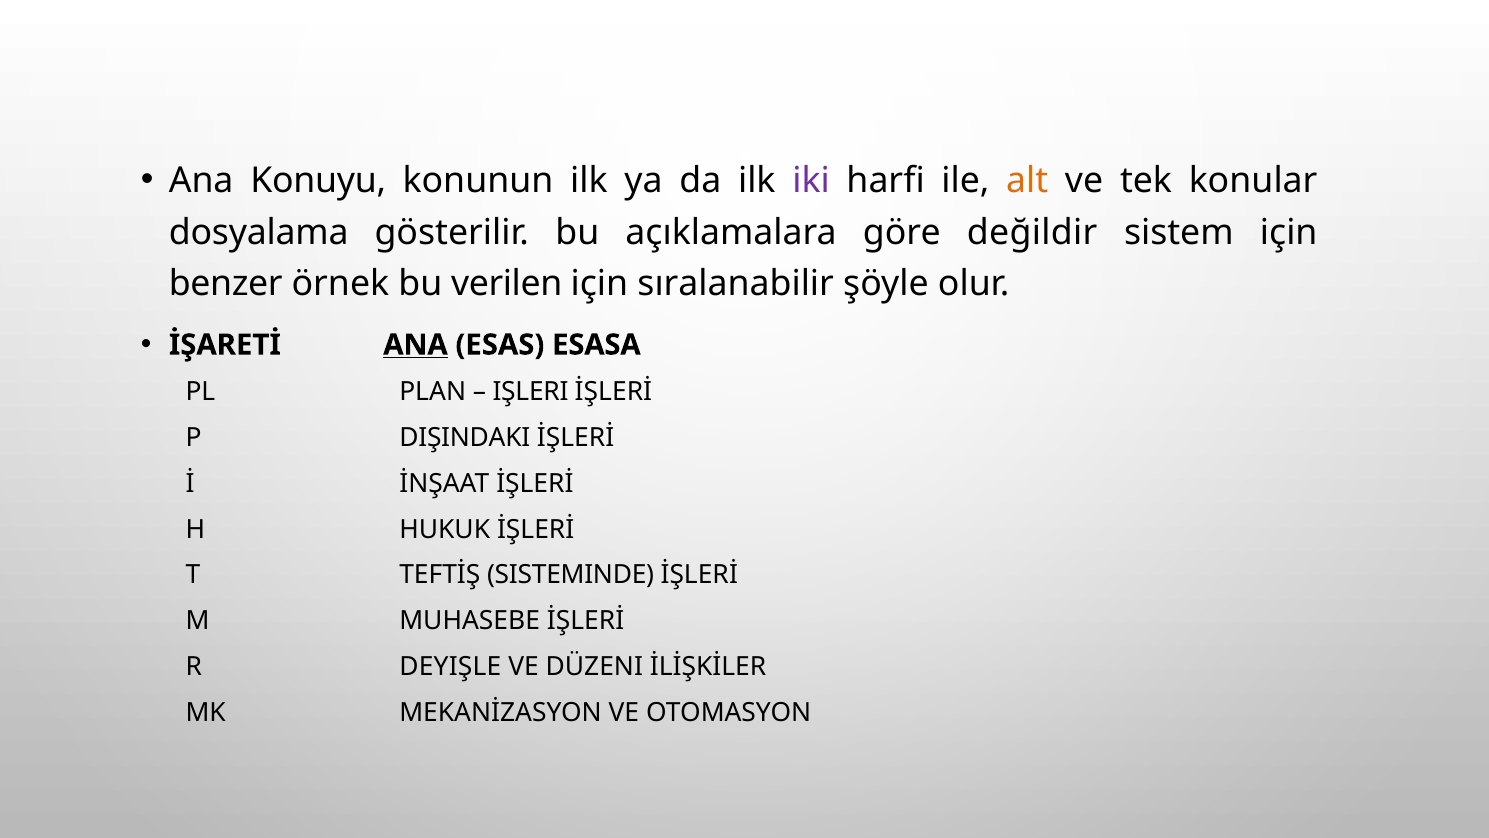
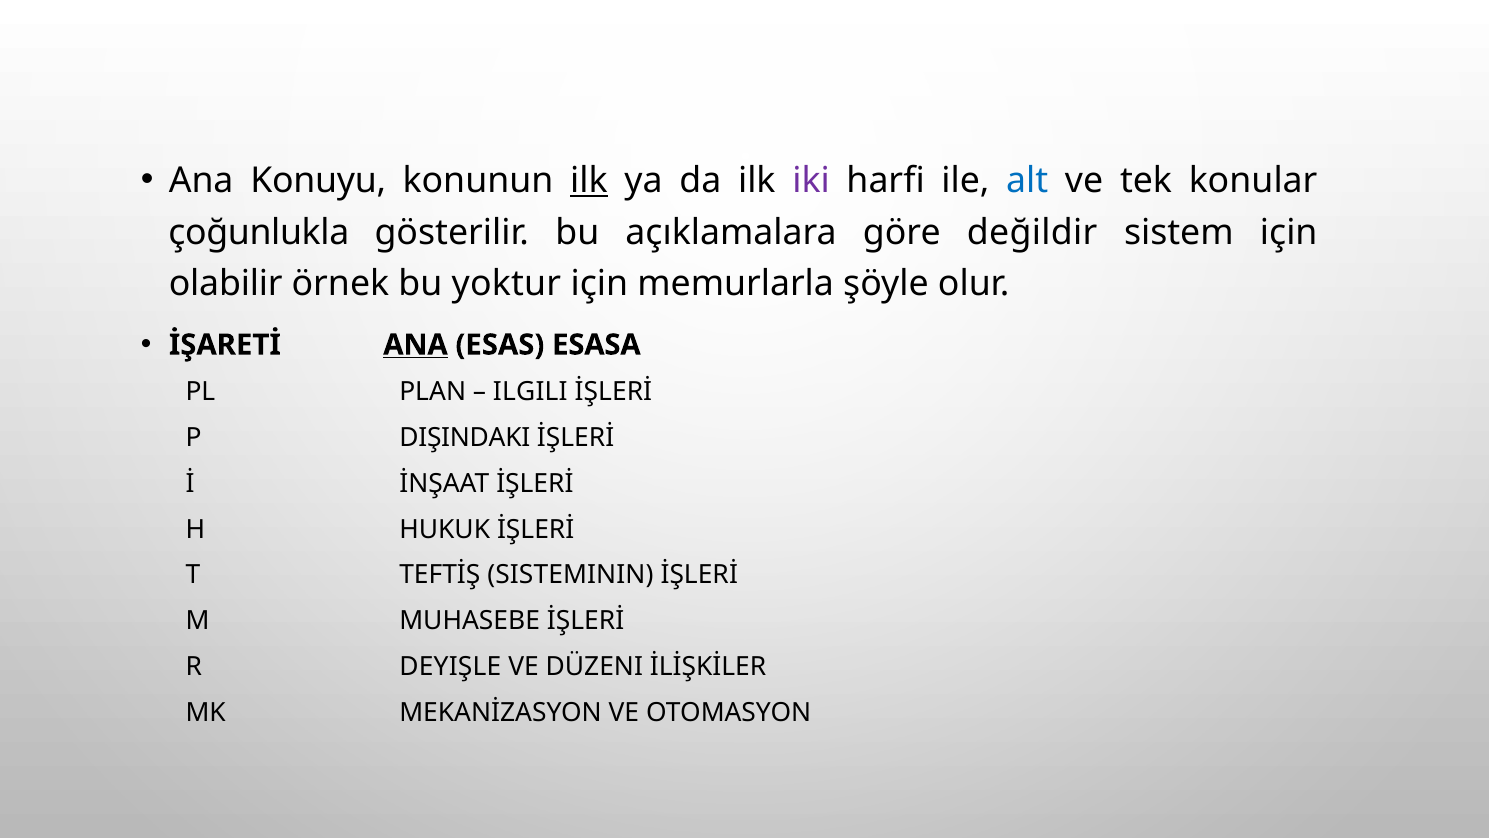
ilk at (589, 181) underline: none -> present
alt colour: orange -> blue
dosyalama: dosyalama -> çoğunlukla
benzer: benzer -> olabilir
verilen: verilen -> yoktur
sıralanabilir: sıralanabilir -> memurlarla
IŞLERI: IŞLERI -> ILGILI
SISTEMINDE: SISTEMINDE -> SISTEMININ
